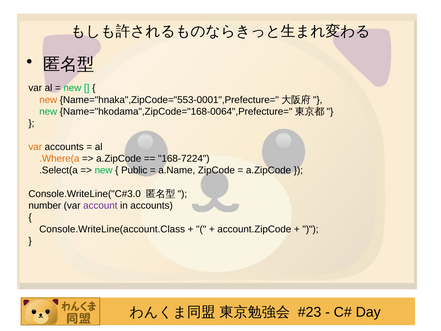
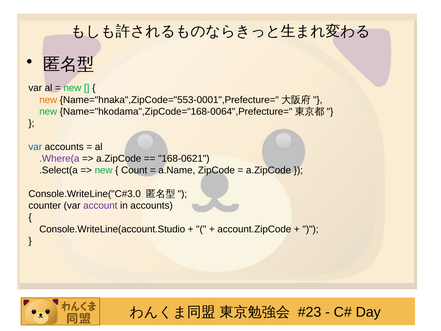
var at (35, 147) colour: orange -> blue
.Where(a colour: orange -> purple
168-7224: 168-7224 -> 168-0621
Public: Public -> Count
number: number -> counter
Console.WriteLine(account.Class: Console.WriteLine(account.Class -> Console.WriteLine(account.Studio
